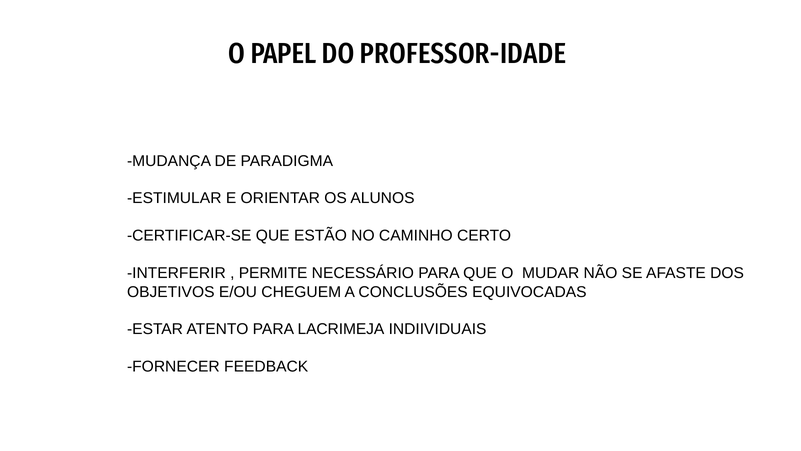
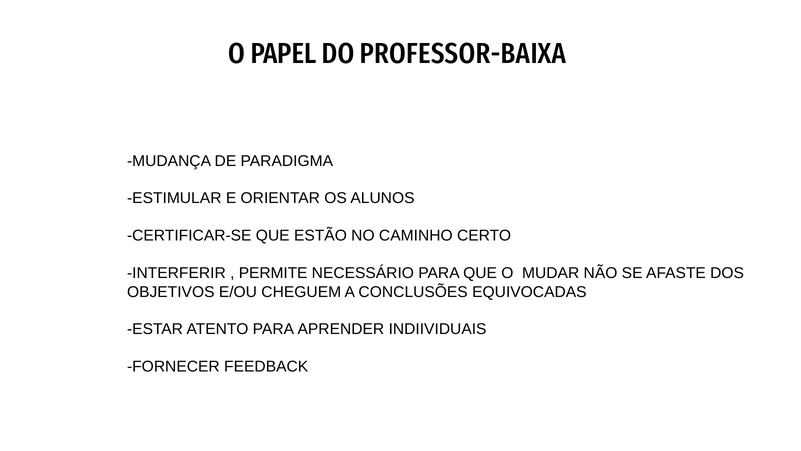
PROFESSOR-IDADE: PROFESSOR-IDADE -> PROFESSOR-BAIXA
LACRIMEJA: LACRIMEJA -> APRENDER
